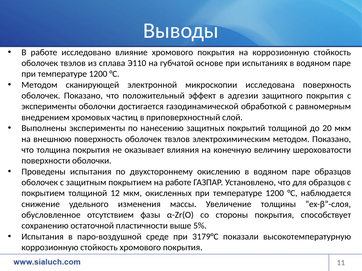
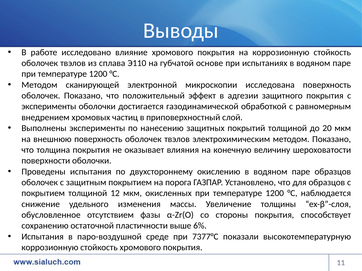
на работе: работе -> порога
5%: 5% -> 6%
3179°С: 3179°С -> 7377°С
